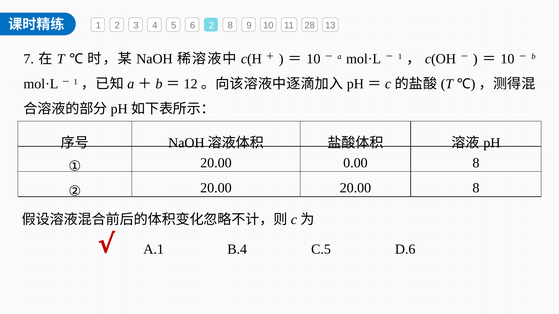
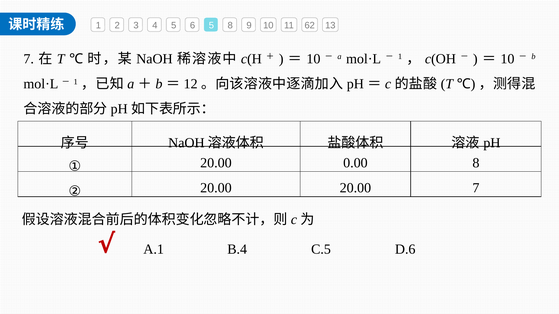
6 2: 2 -> 5
28: 28 -> 62
20.00 8: 8 -> 7
